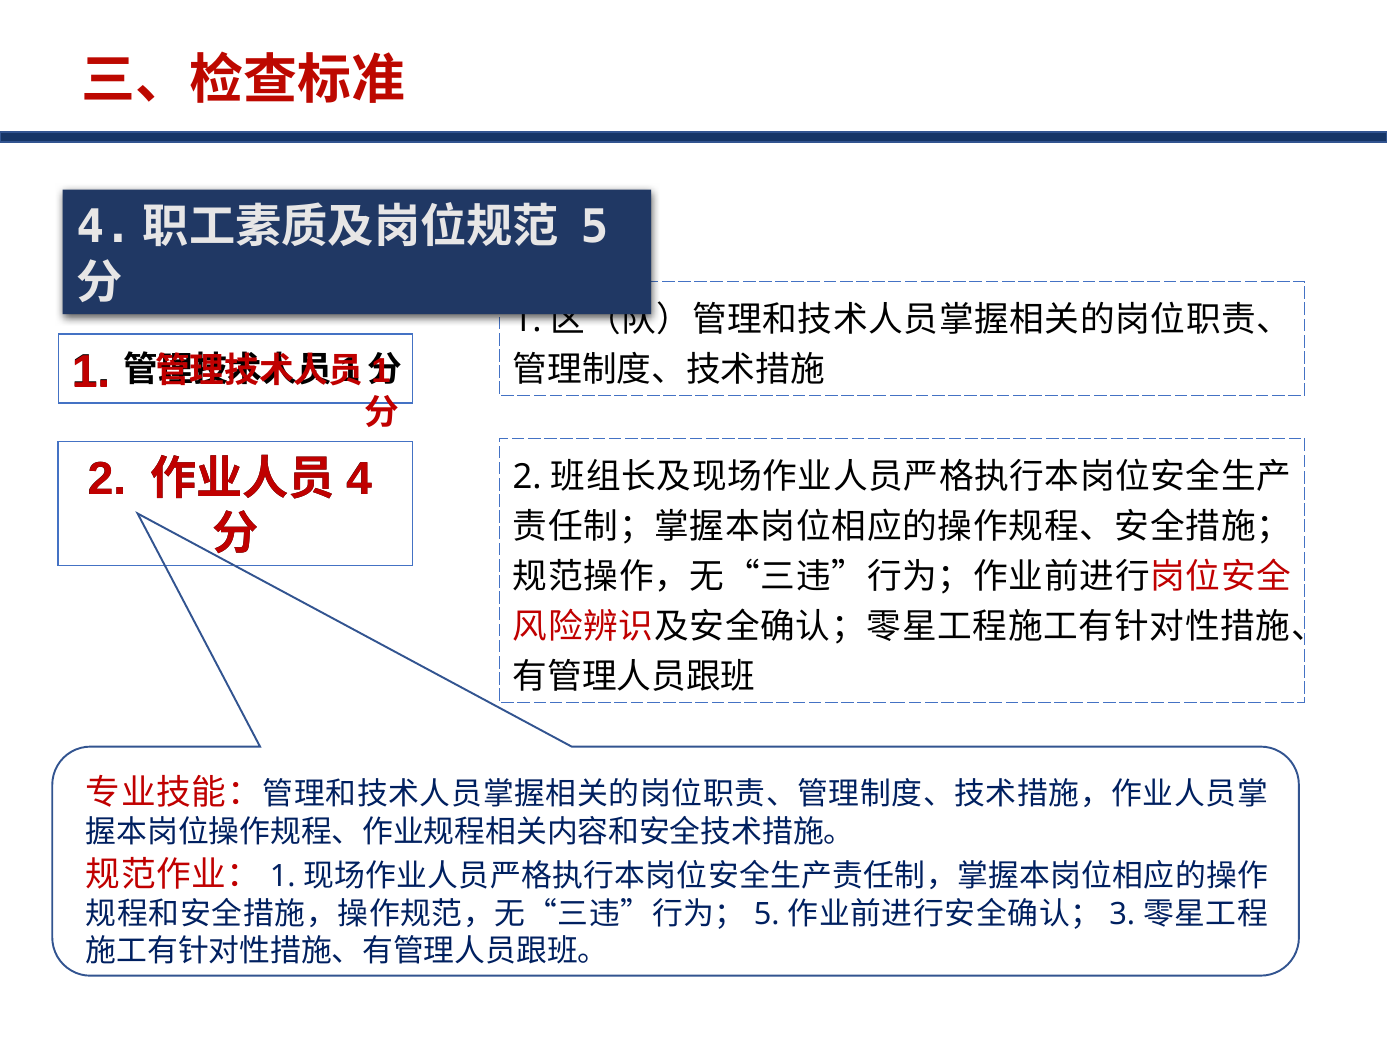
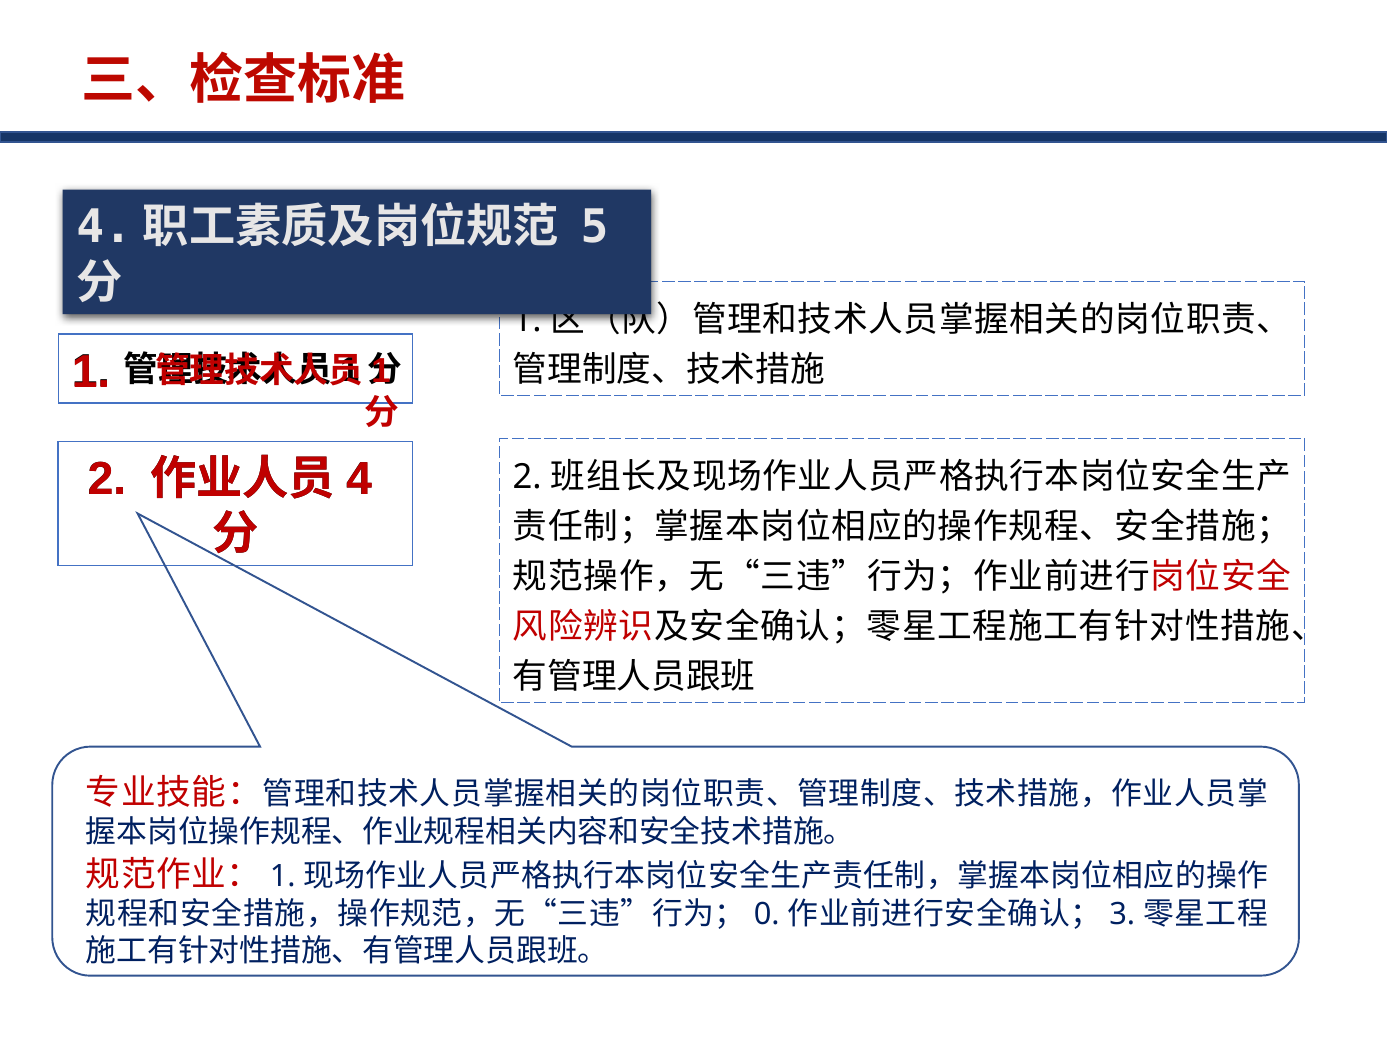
5 at (767, 914): 5 -> 0
